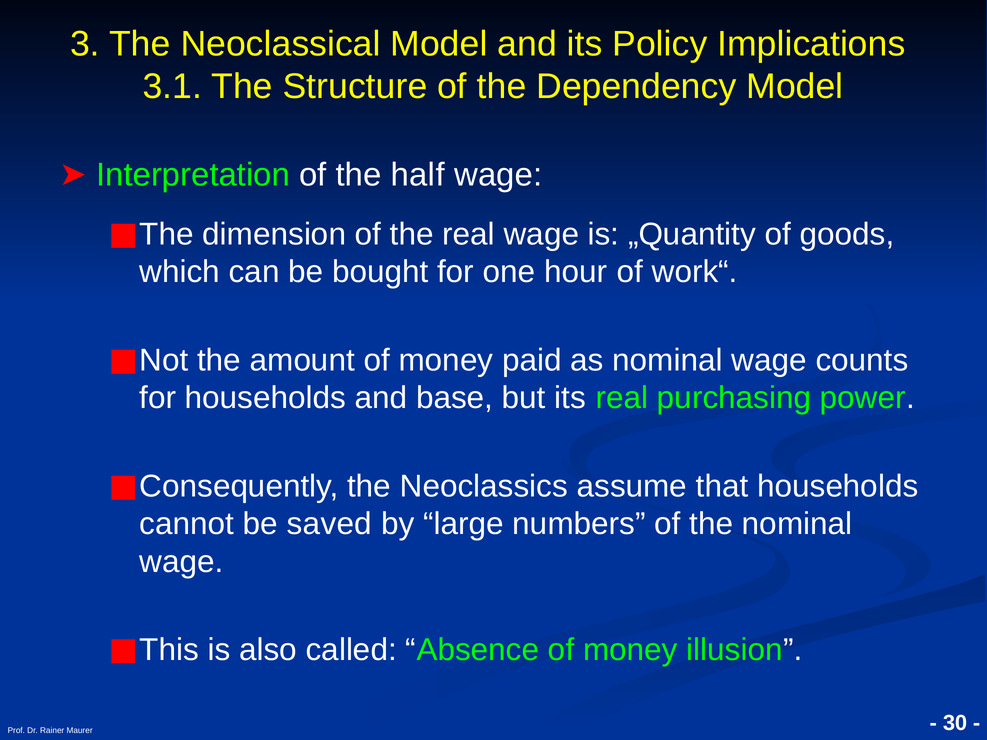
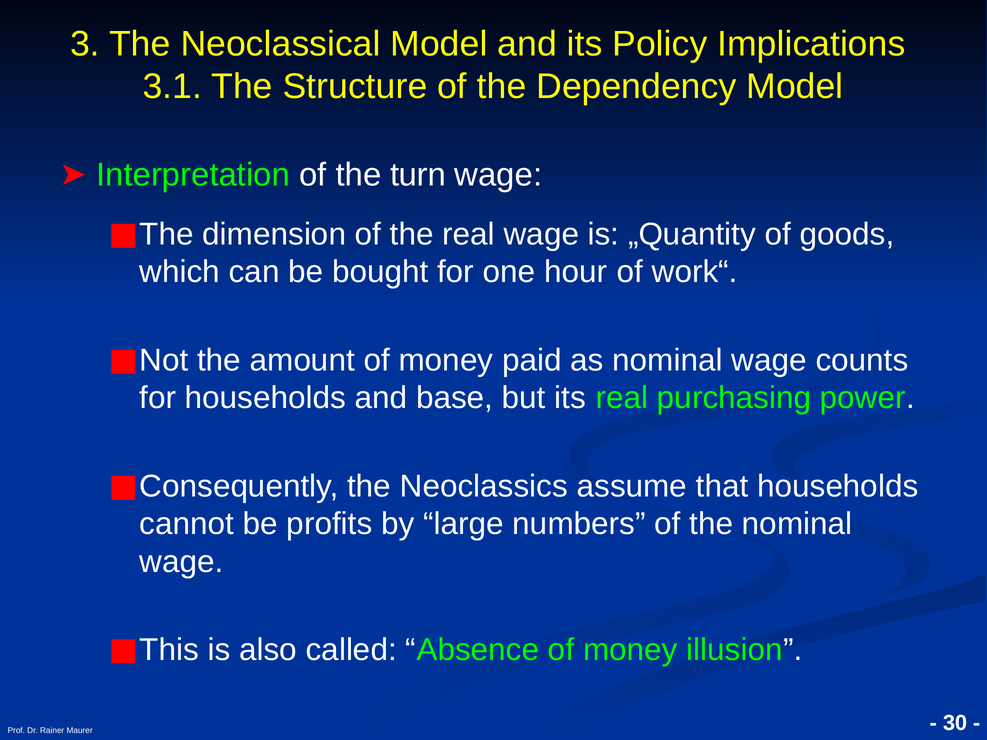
half: half -> turn
saved: saved -> profits
